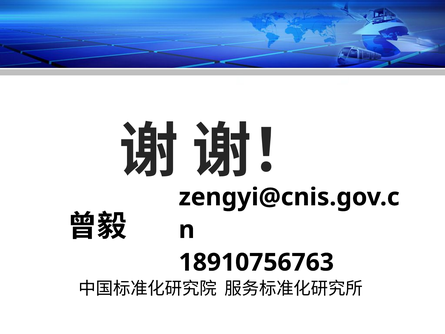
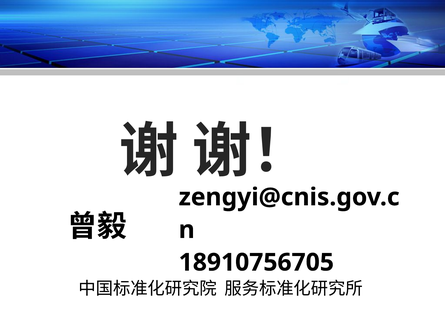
18910756763: 18910756763 -> 18910756705
